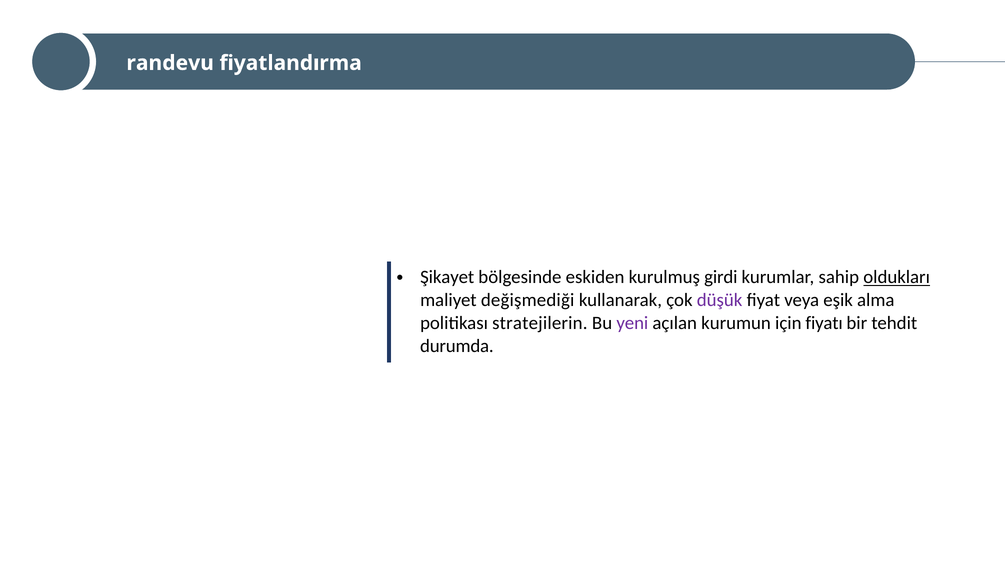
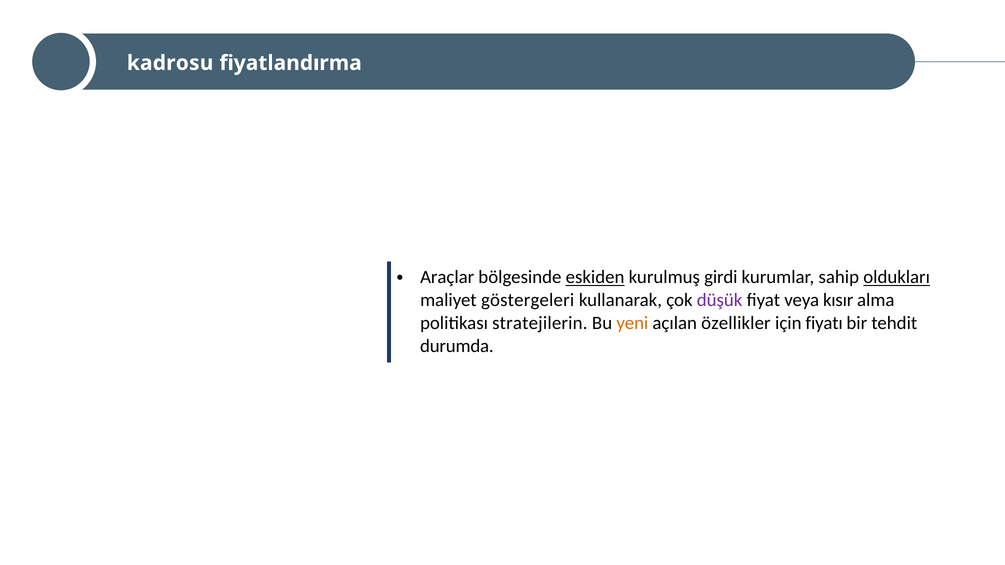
randevu: randevu -> kadrosu
Şikayet: Şikayet -> Araçlar
eskiden underline: none -> present
değişmediği: değişmediği -> göstergeleri
eşik: eşik -> kısır
yeni colour: purple -> orange
kurumun: kurumun -> özellikler
